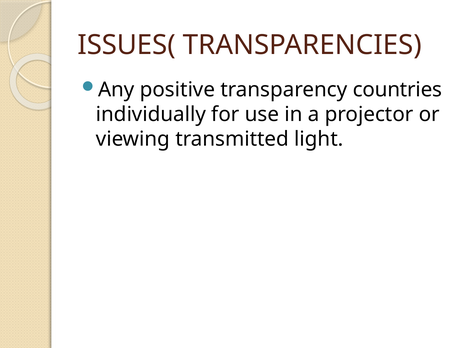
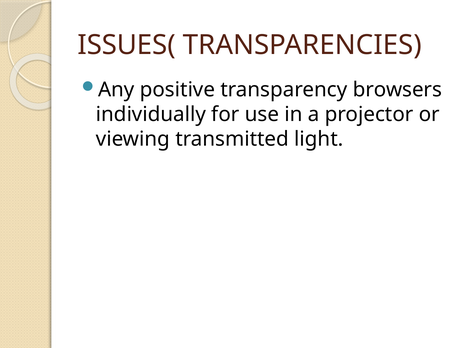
countries: countries -> browsers
